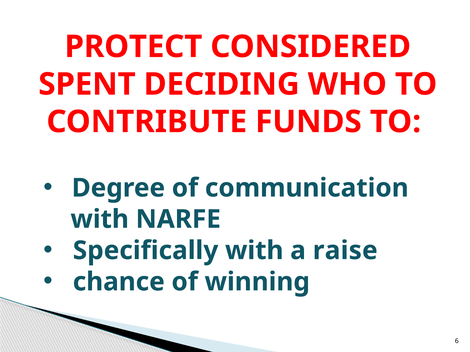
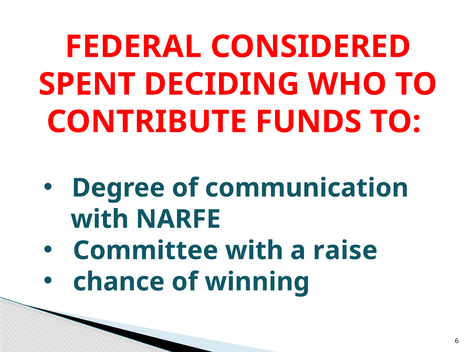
PROTECT: PROTECT -> FEDERAL
Specifically: Specifically -> Committee
